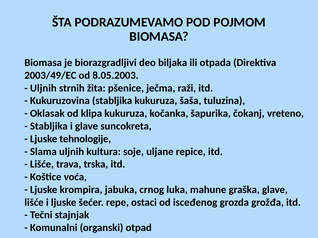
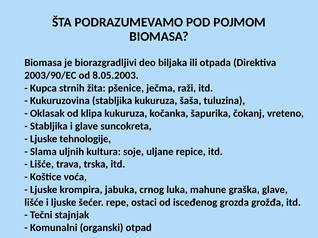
2003/49/EC: 2003/49/EC -> 2003/90/EC
Uljnih at (43, 88): Uljnih -> Kupca
